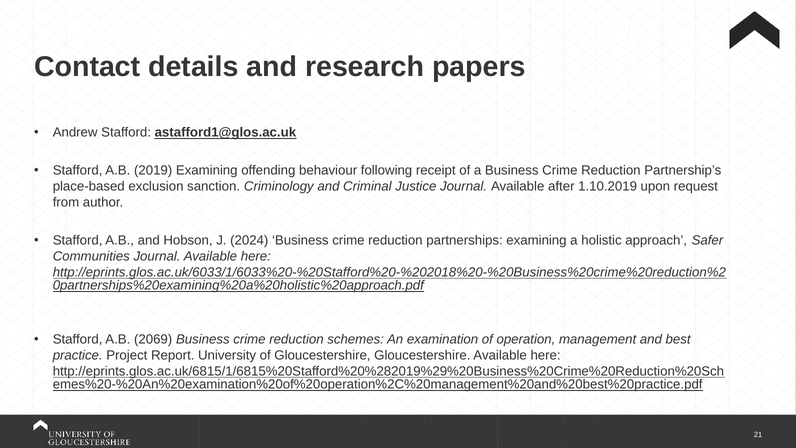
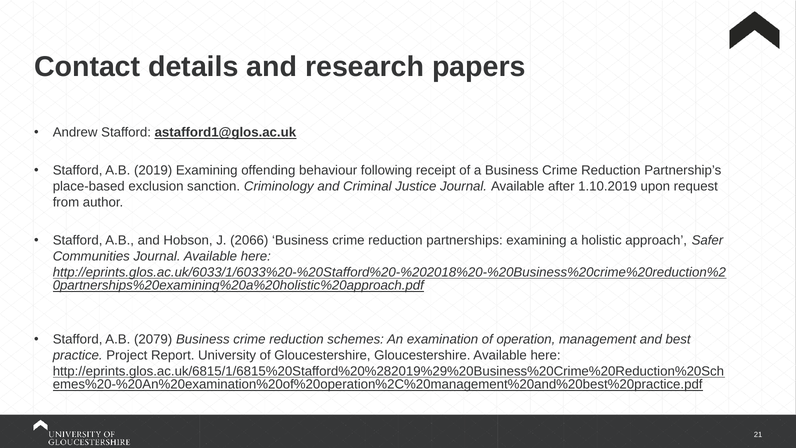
2024: 2024 -> 2066
2069: 2069 -> 2079
